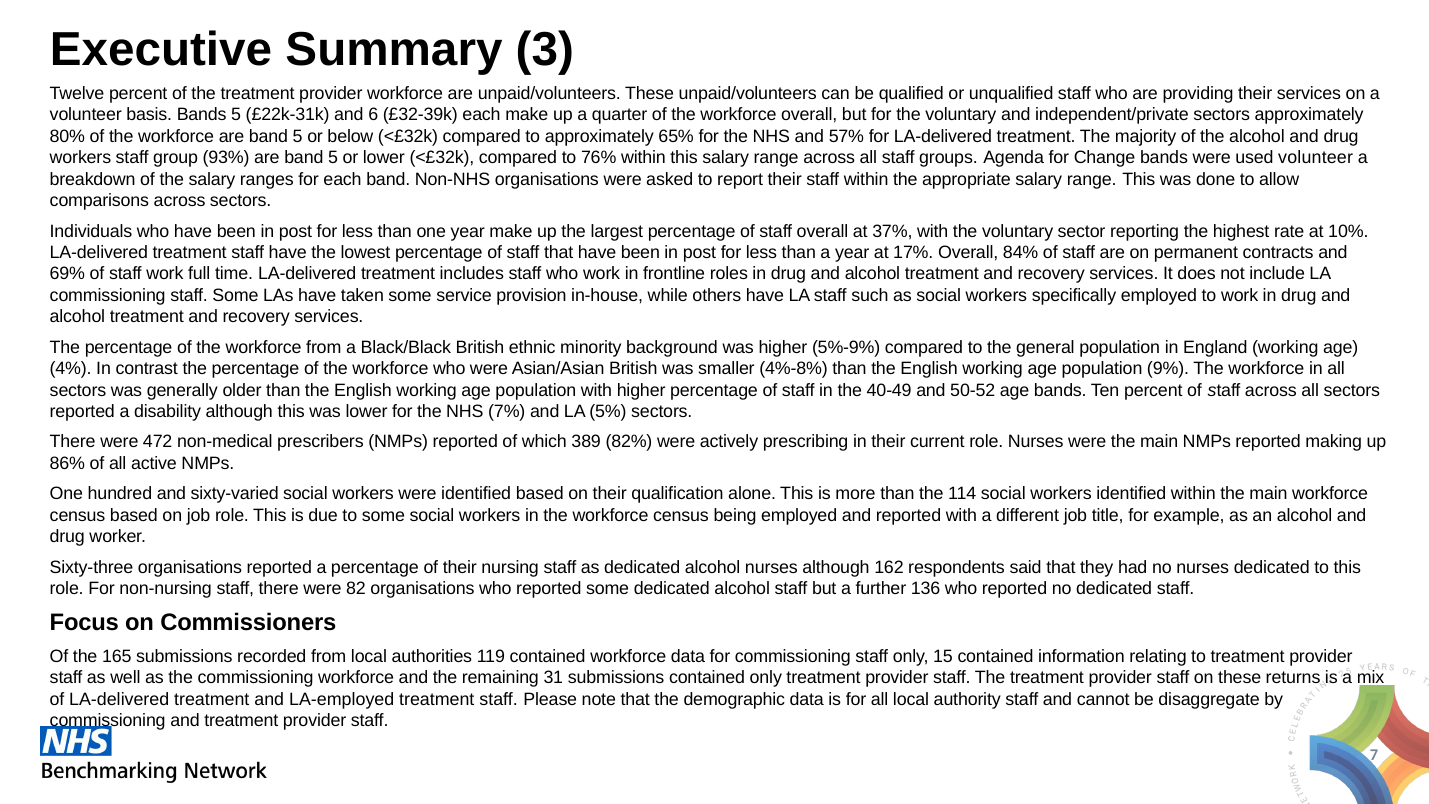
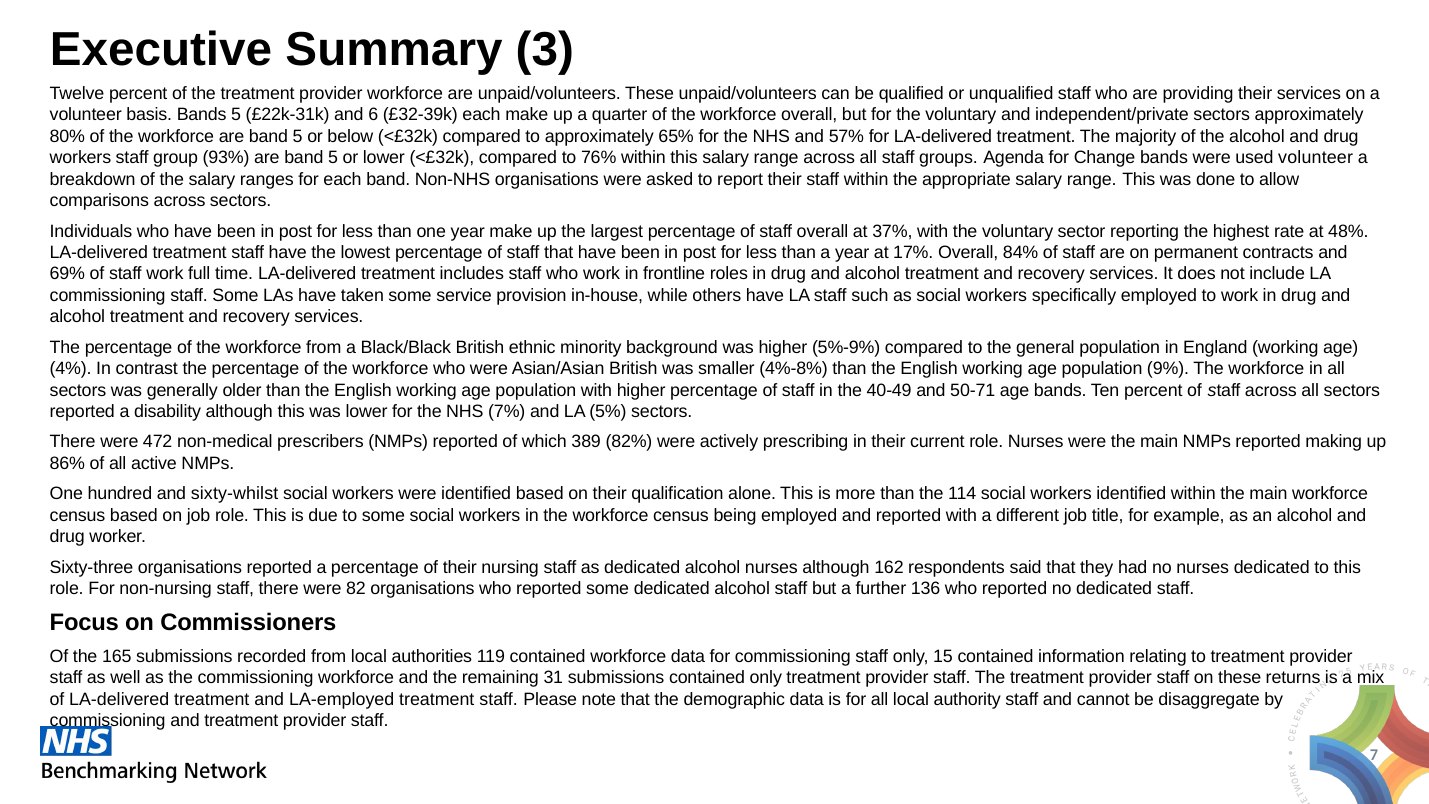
10%: 10% -> 48%
50-52: 50-52 -> 50-71
sixty-varied: sixty-varied -> sixty-whilst
